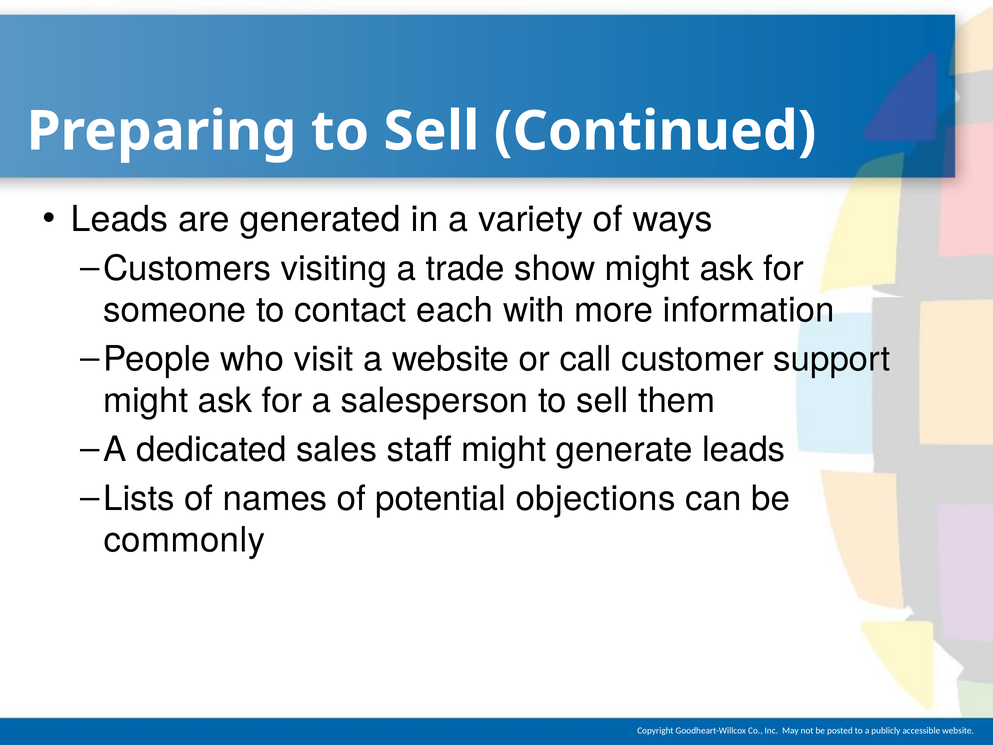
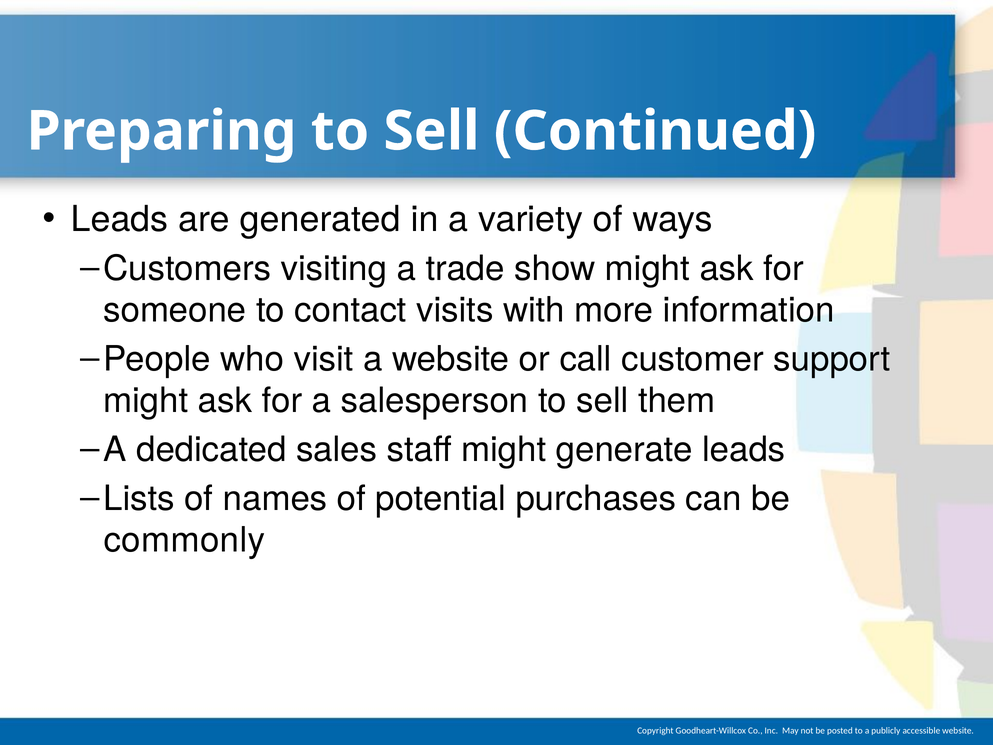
each: each -> visits
objections: objections -> purchases
